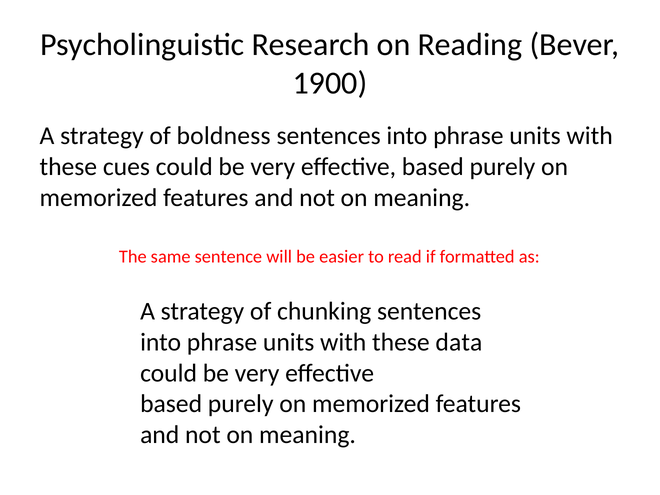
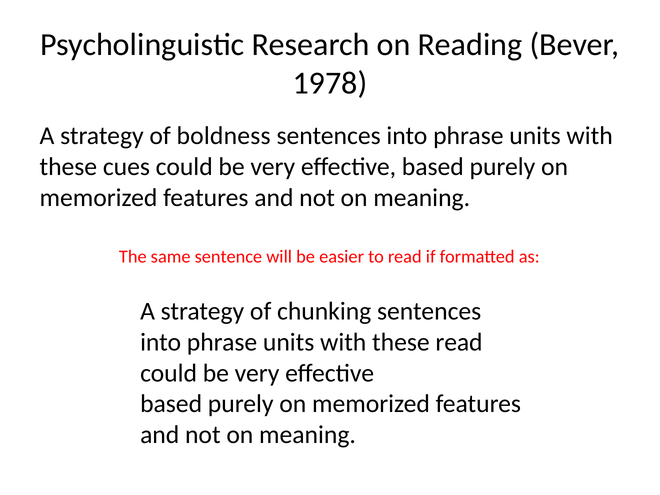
1900: 1900 -> 1978
these data: data -> read
